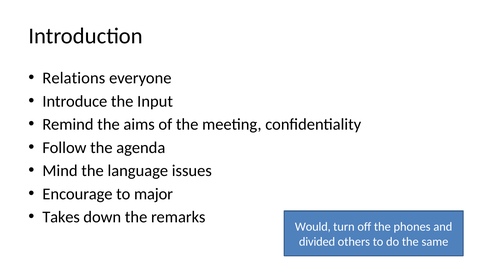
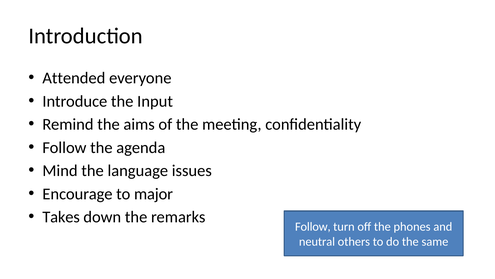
Relations: Relations -> Attended
Would at (313, 226): Would -> Follow
divided: divided -> neutral
